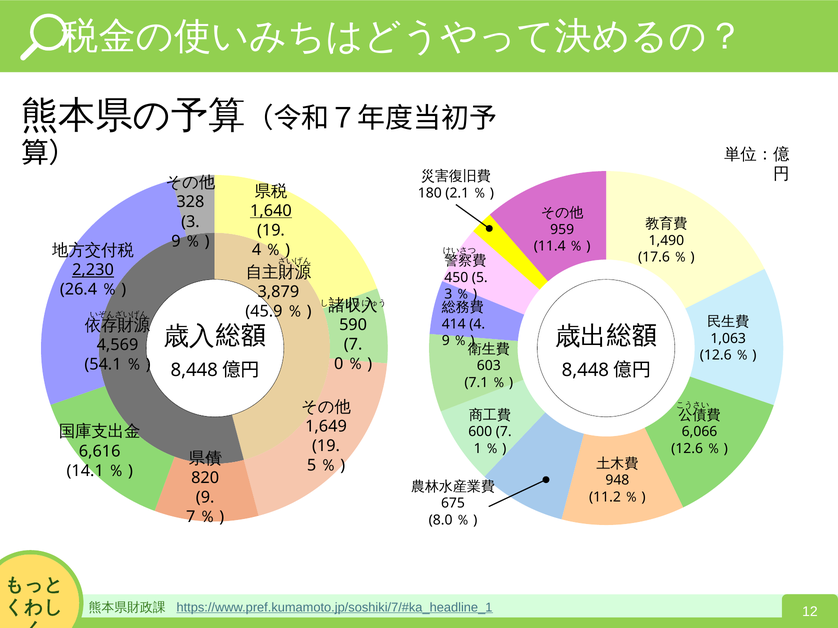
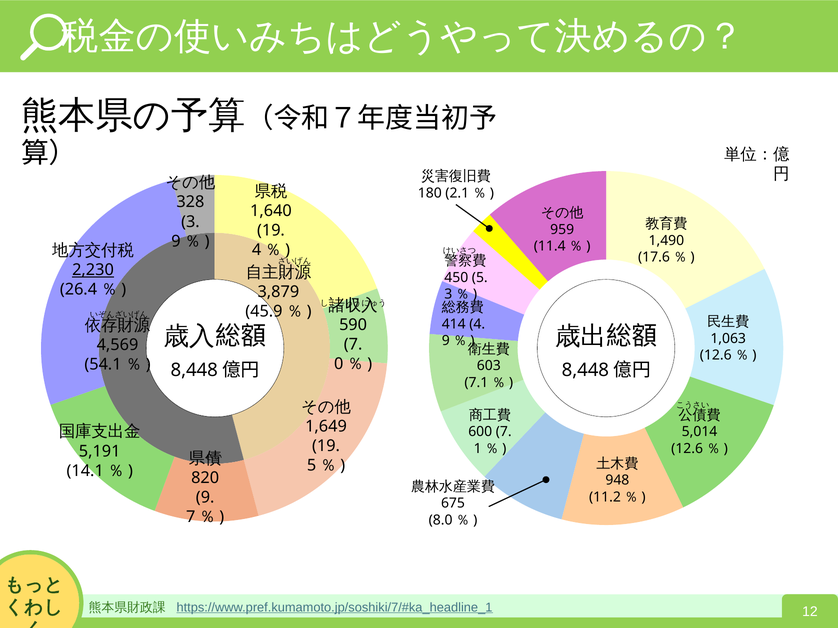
1,640 underline: present -> none
6,066: 6,066 -> 5,014
6,616: 6,616 -> 5,191
